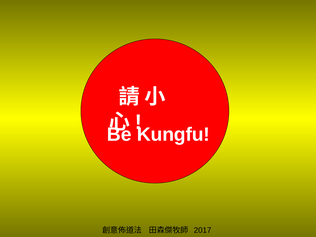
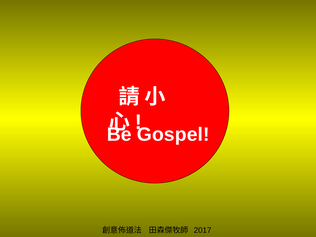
Kungfu: Kungfu -> Gospel
